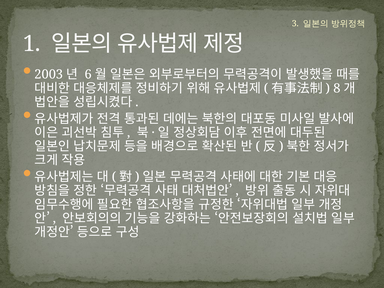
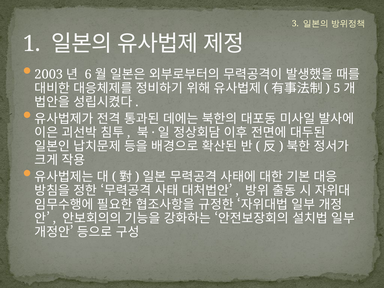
8: 8 -> 5
